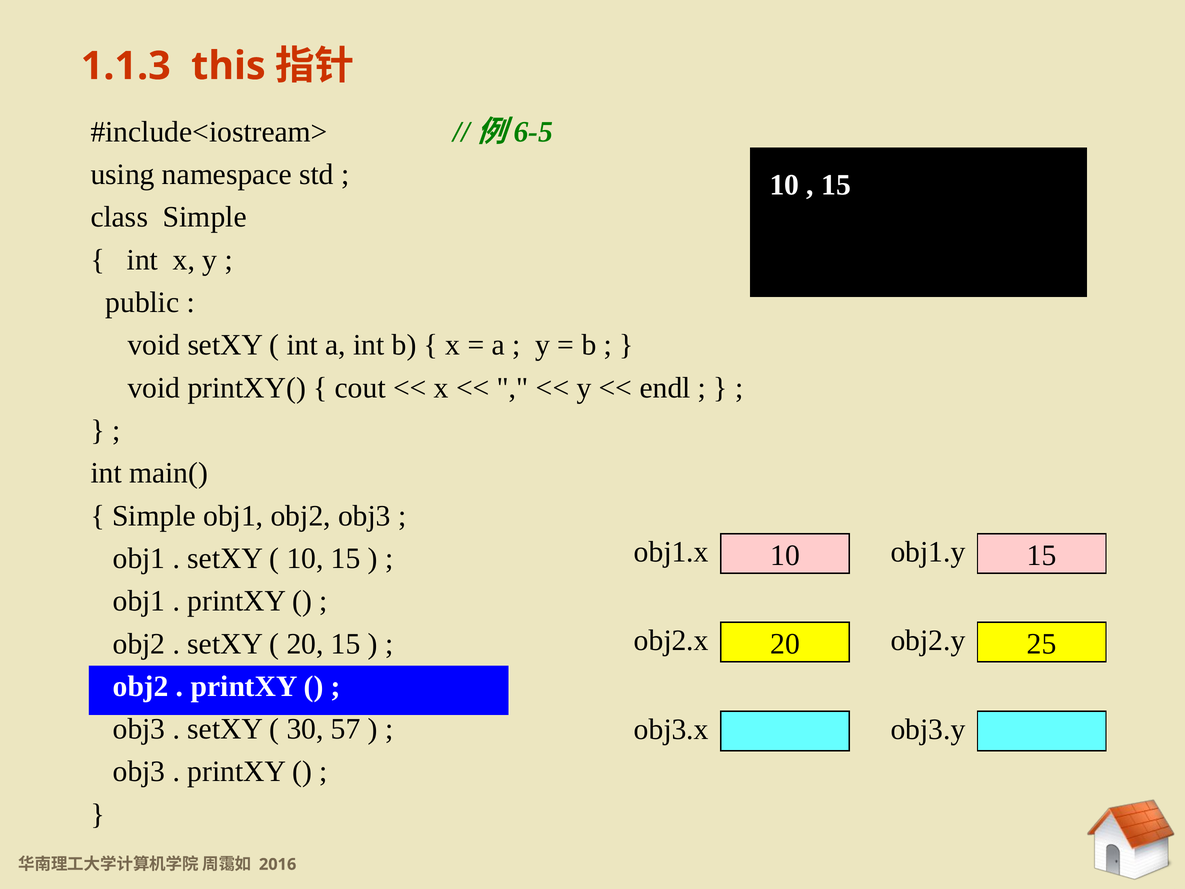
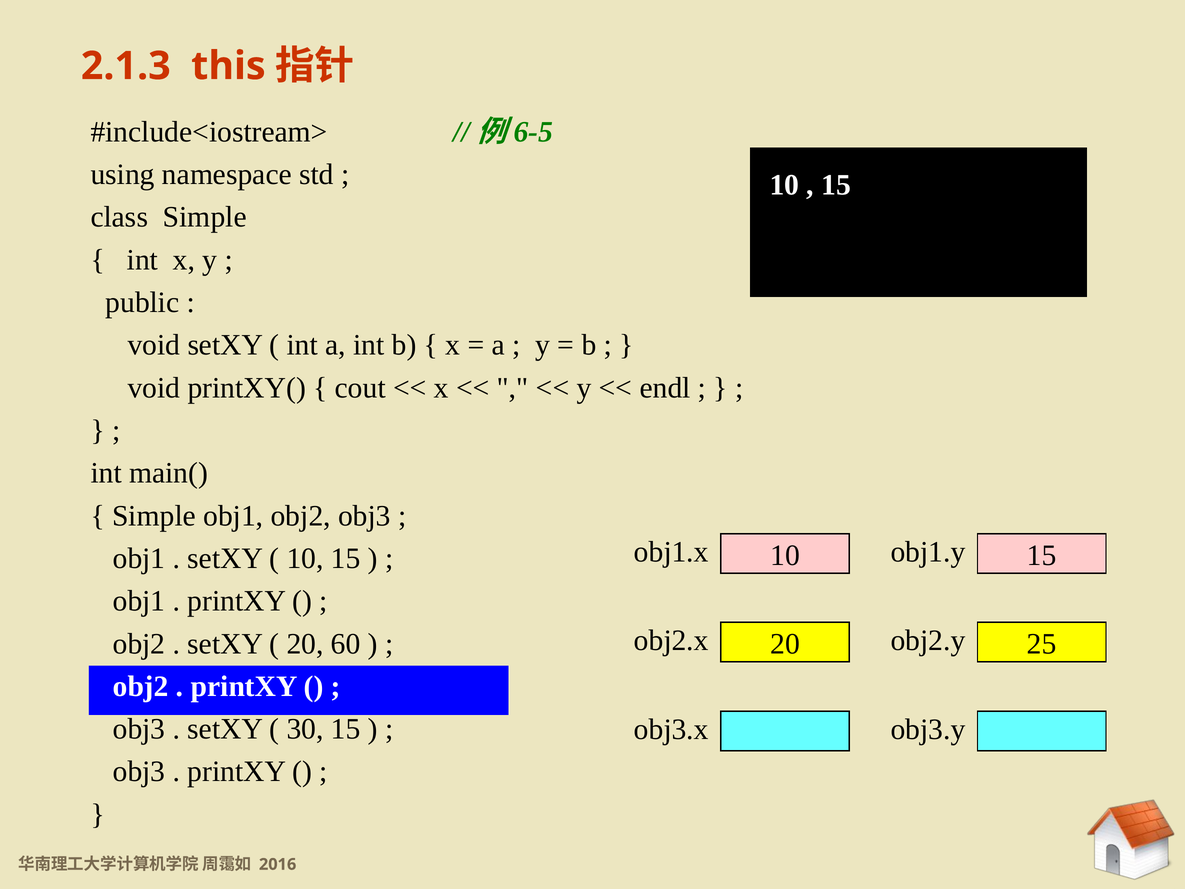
1.1.3: 1.1.3 -> 2.1.3
20 15: 15 -> 60
30 57: 57 -> 15
